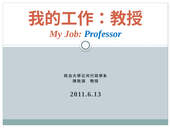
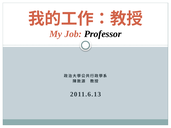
Professor colour: blue -> black
